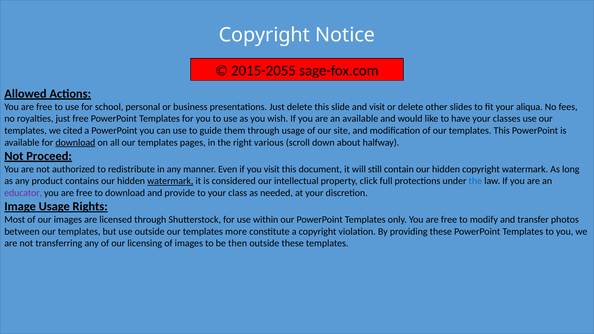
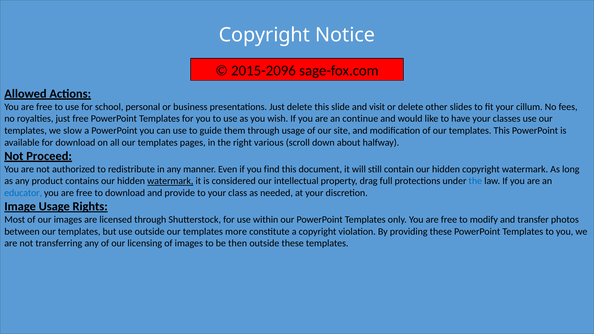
2015-2055: 2015-2055 -> 2015-2096
aliqua: aliqua -> cillum
an available: available -> continue
cited: cited -> slow
download at (75, 142) underline: present -> none
you visit: visit -> find
click: click -> drag
educator colour: purple -> blue
